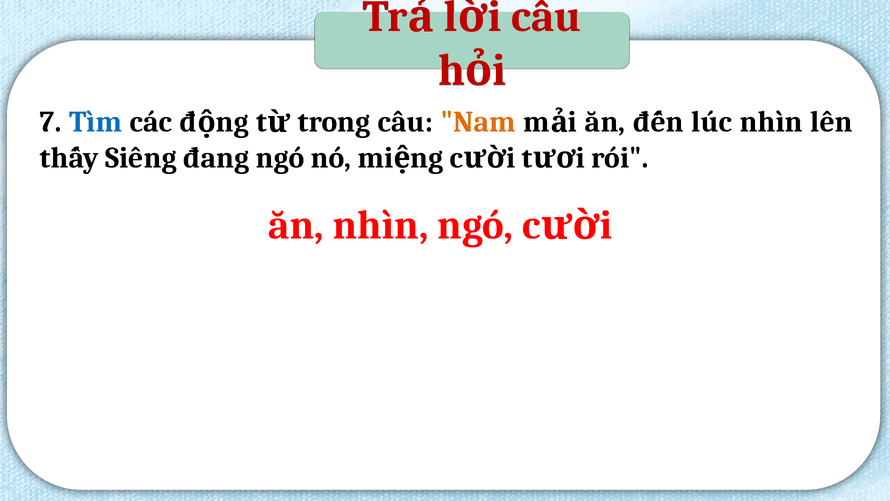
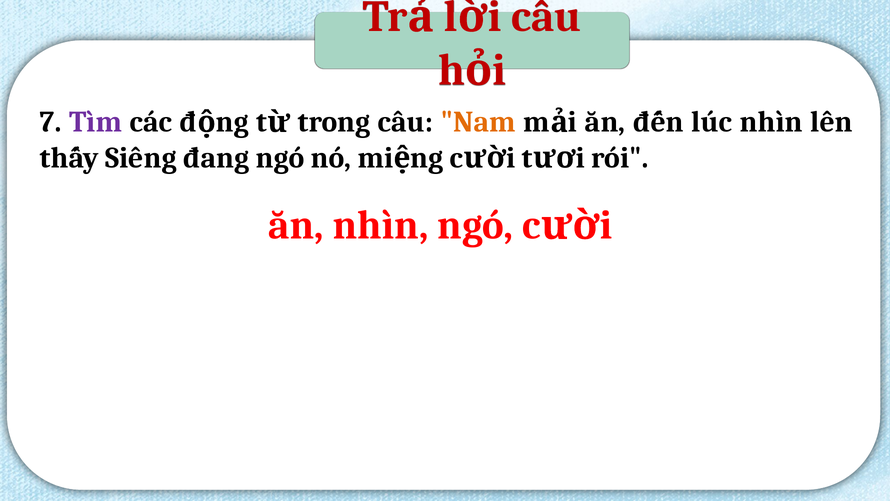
Tìm colour: blue -> purple
